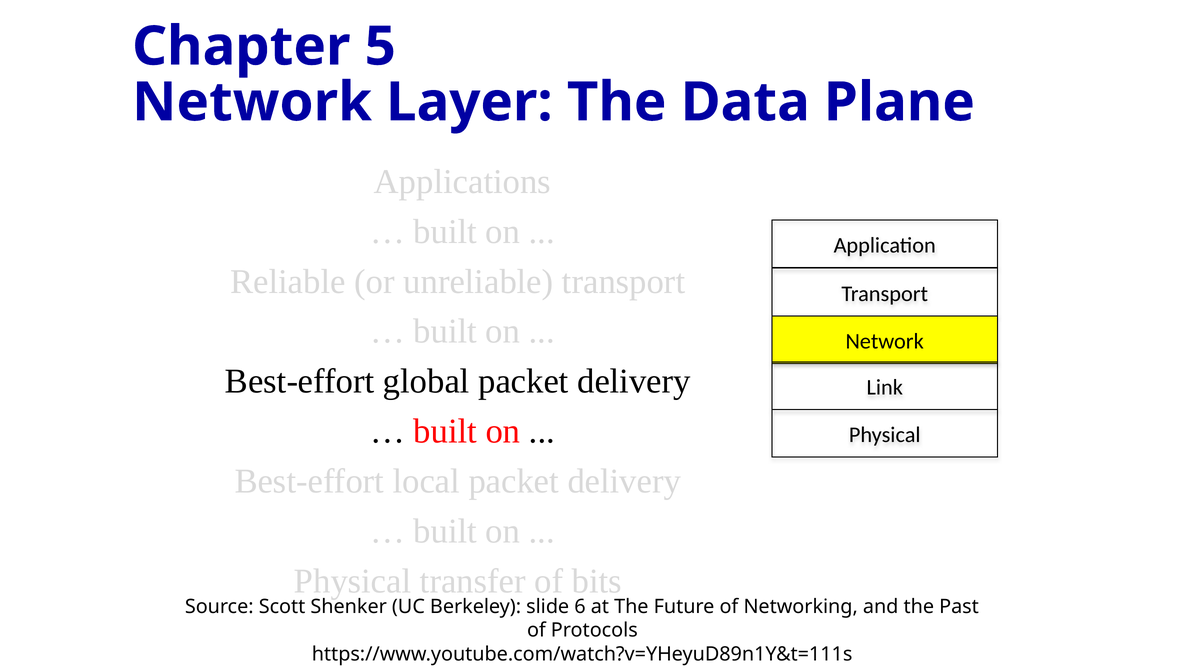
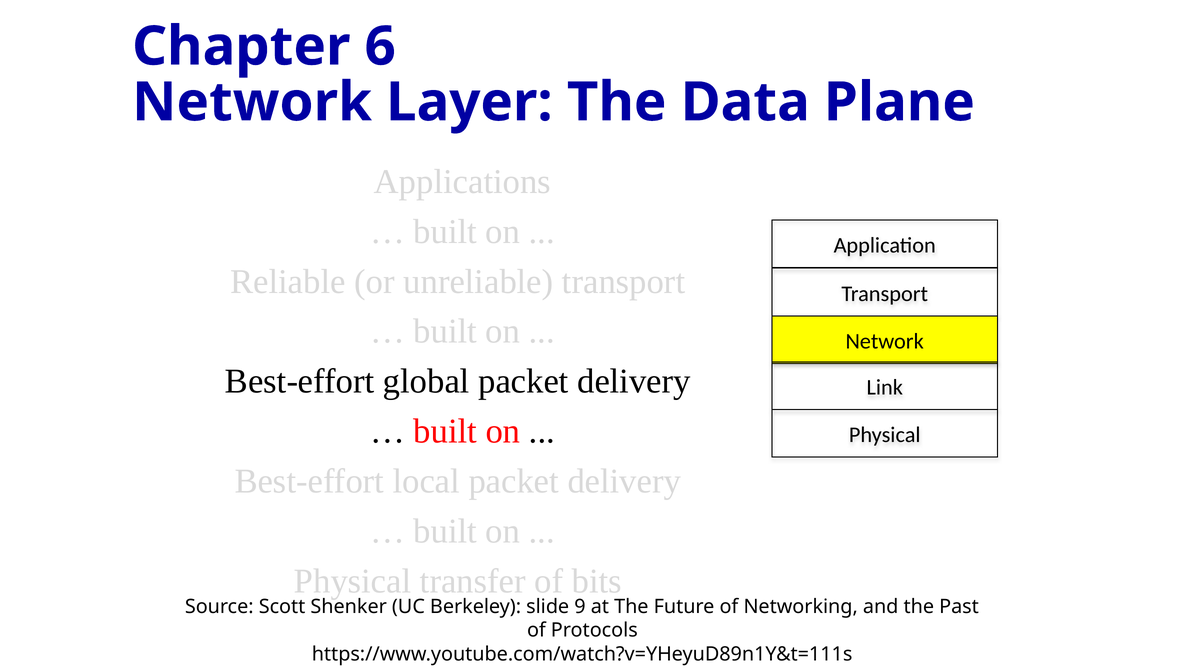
5: 5 -> 6
6: 6 -> 9
